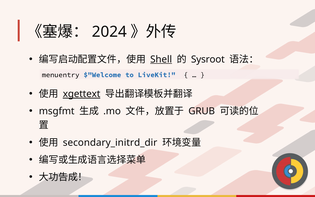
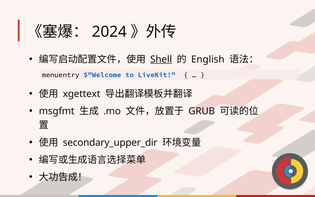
Sysroot: Sysroot -> English
xgettext underline: present -> none
secondary_initrd_dir: secondary_initrd_dir -> secondary_upper_dir
